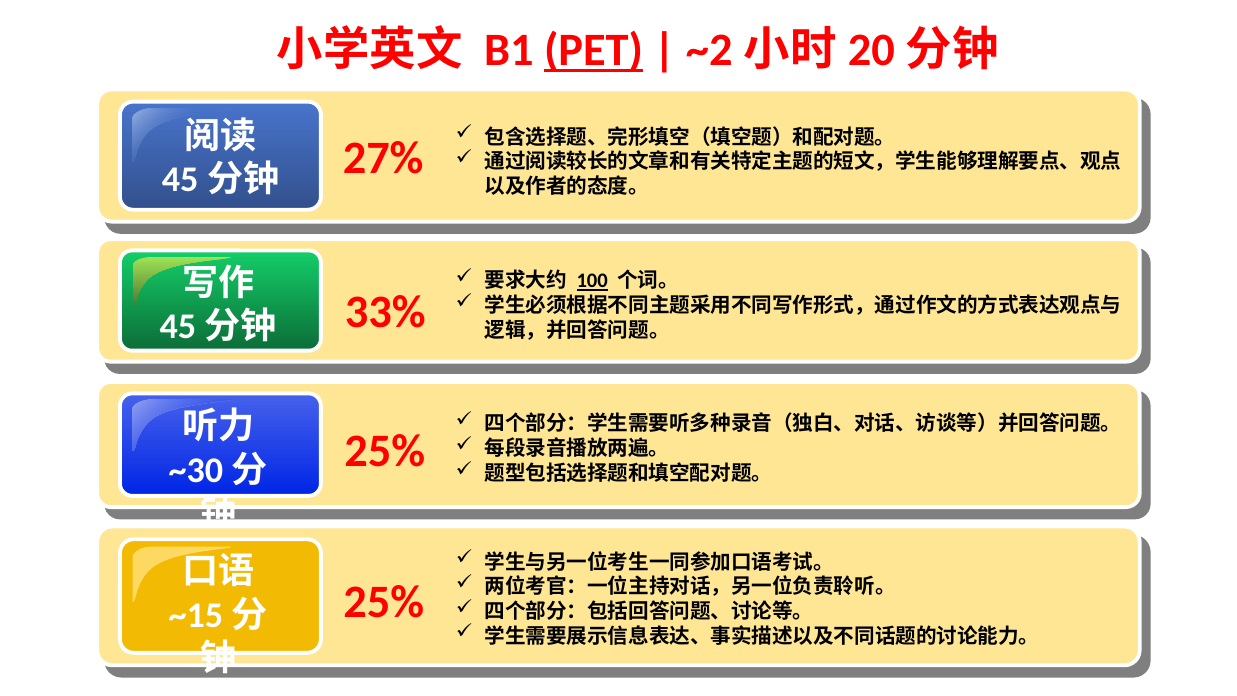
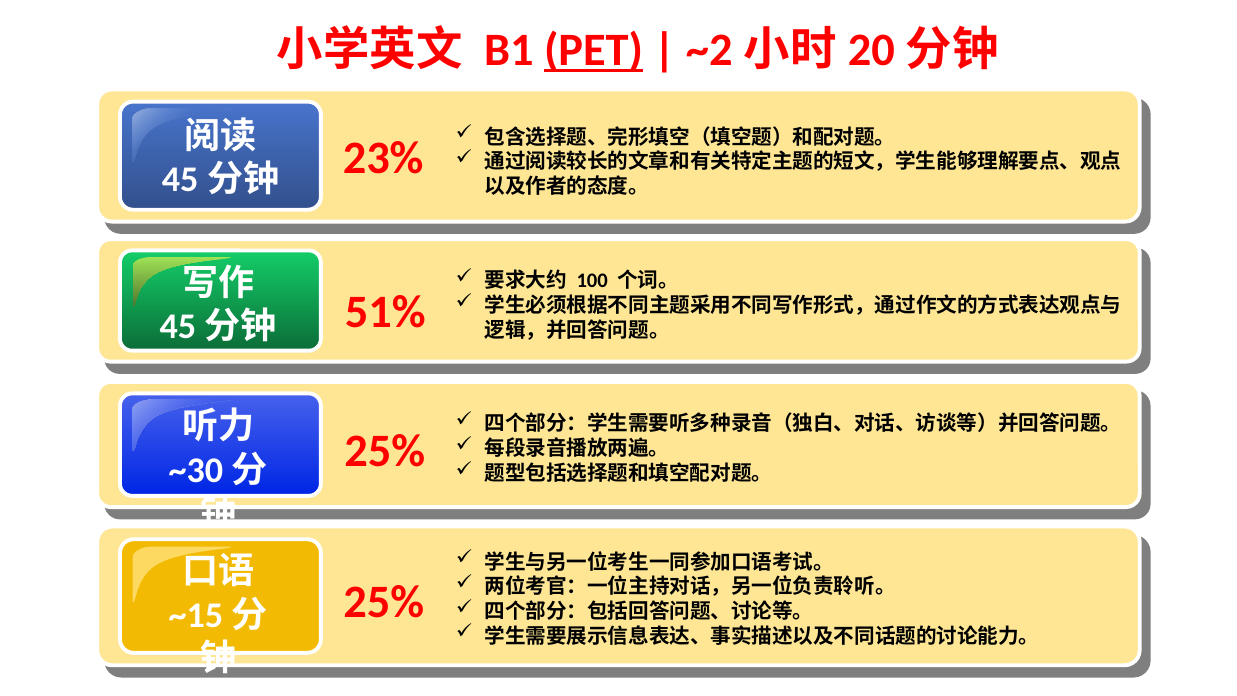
27%: 27% -> 23%
100 underline: present -> none
33%: 33% -> 51%
